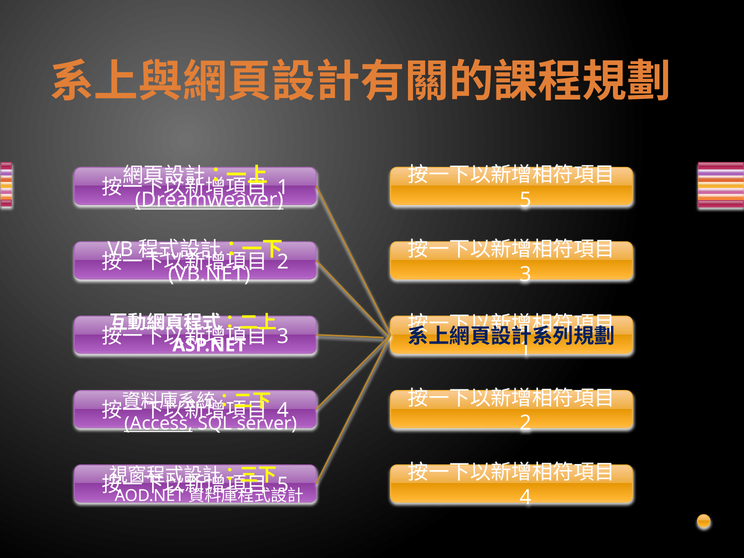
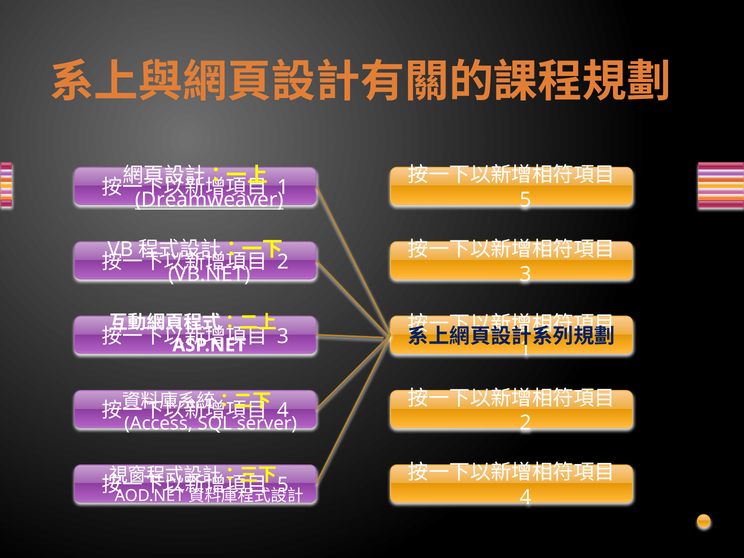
Access underline: present -> none
